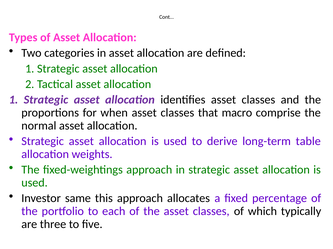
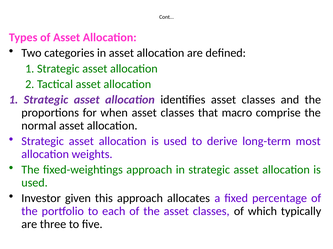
table: table -> most
same: same -> given
